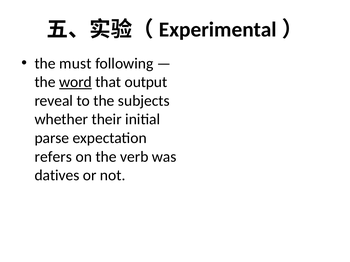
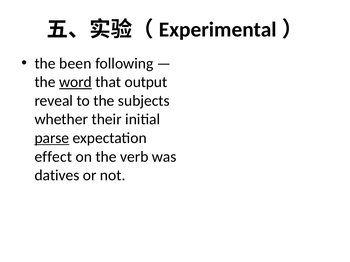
must: must -> been
parse underline: none -> present
refers: refers -> effect
